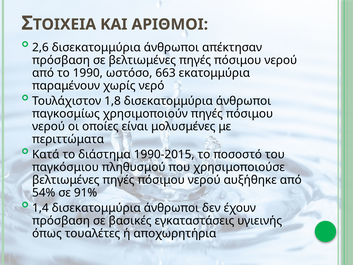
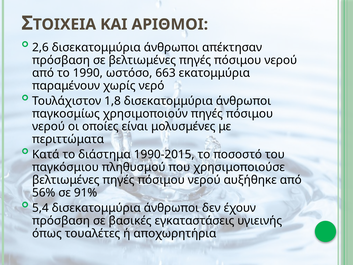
54%: 54% -> 56%
1,4: 1,4 -> 5,4
